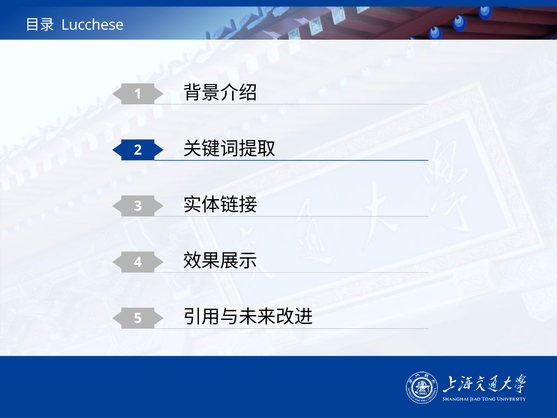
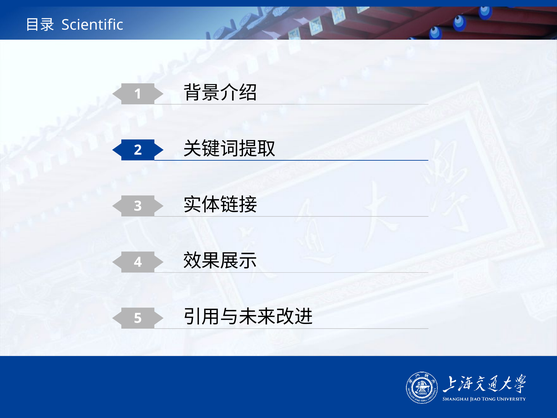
Lucchese: Lucchese -> Scientific
